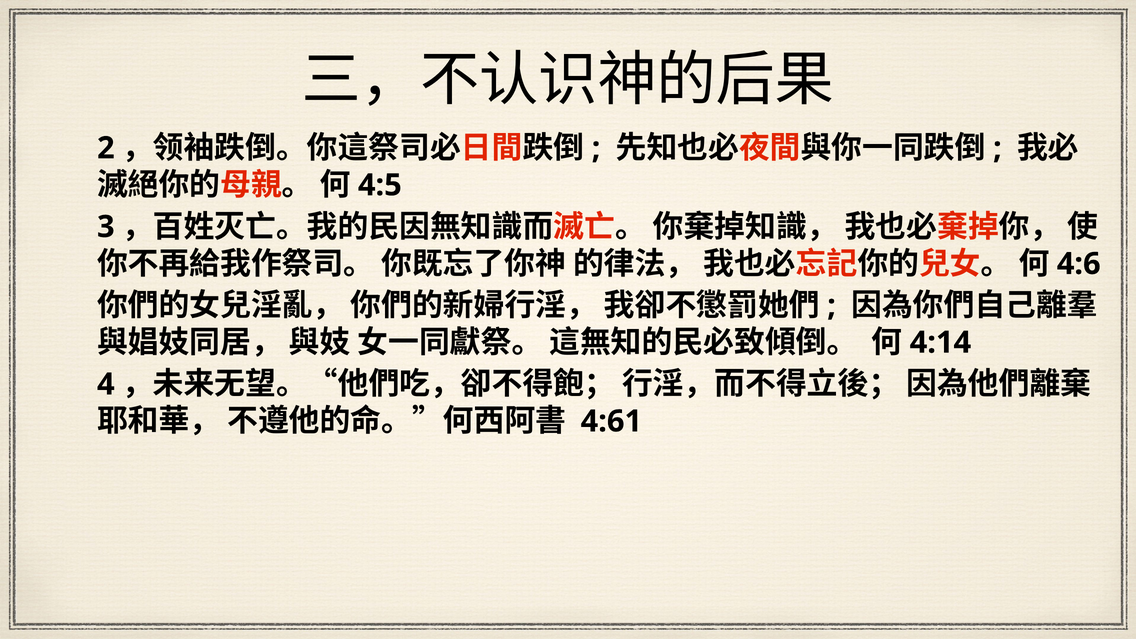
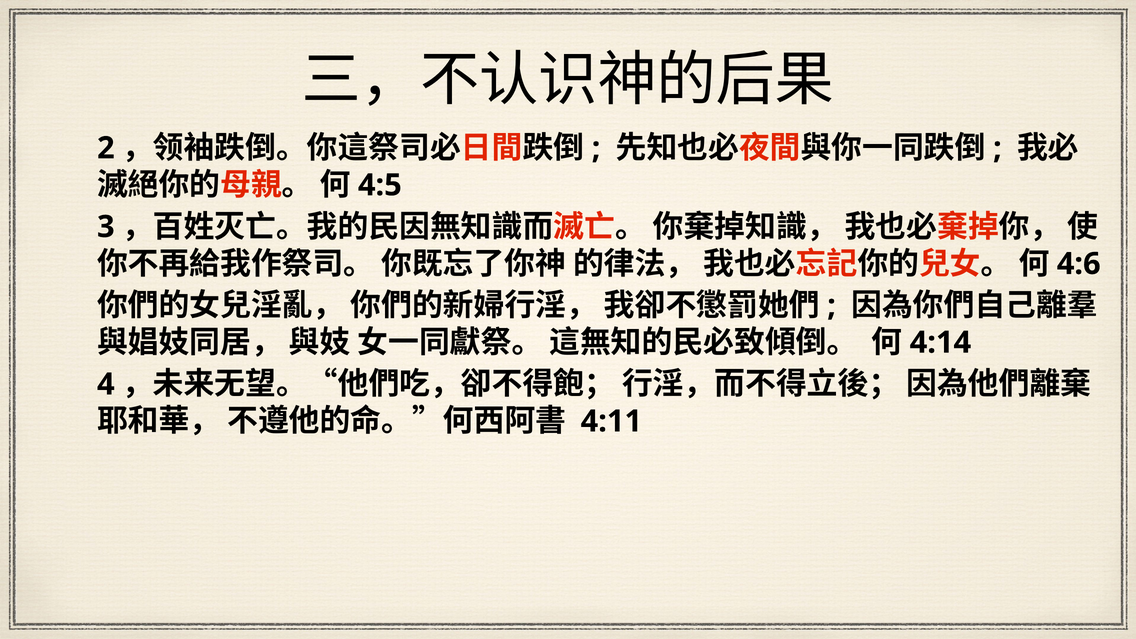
4:61: 4:61 -> 4:11
